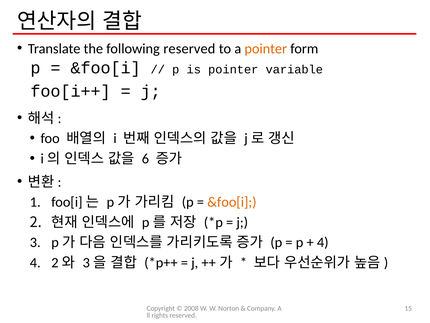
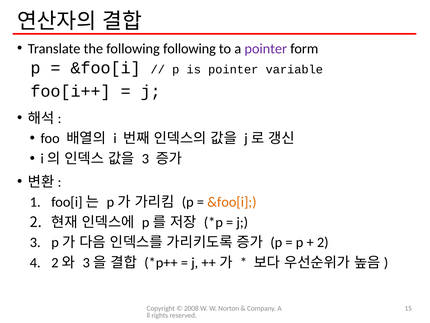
following reserved: reserved -> following
pointer at (266, 49) colour: orange -> purple
6 at (145, 158): 6 -> 3
4 at (323, 242): 4 -> 2
